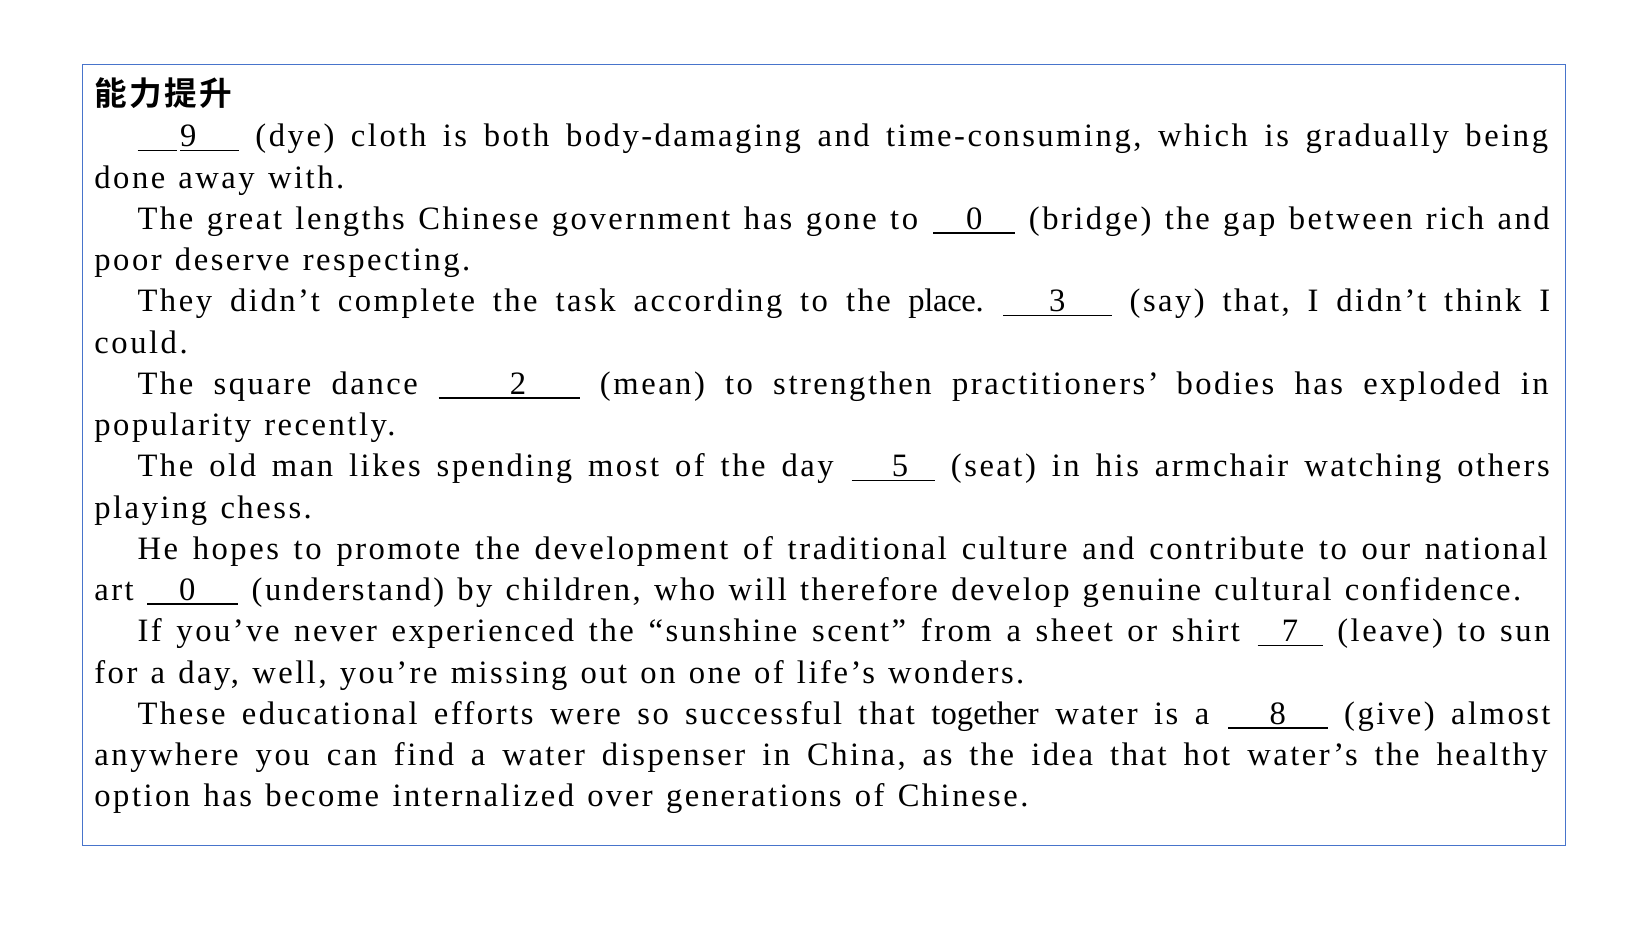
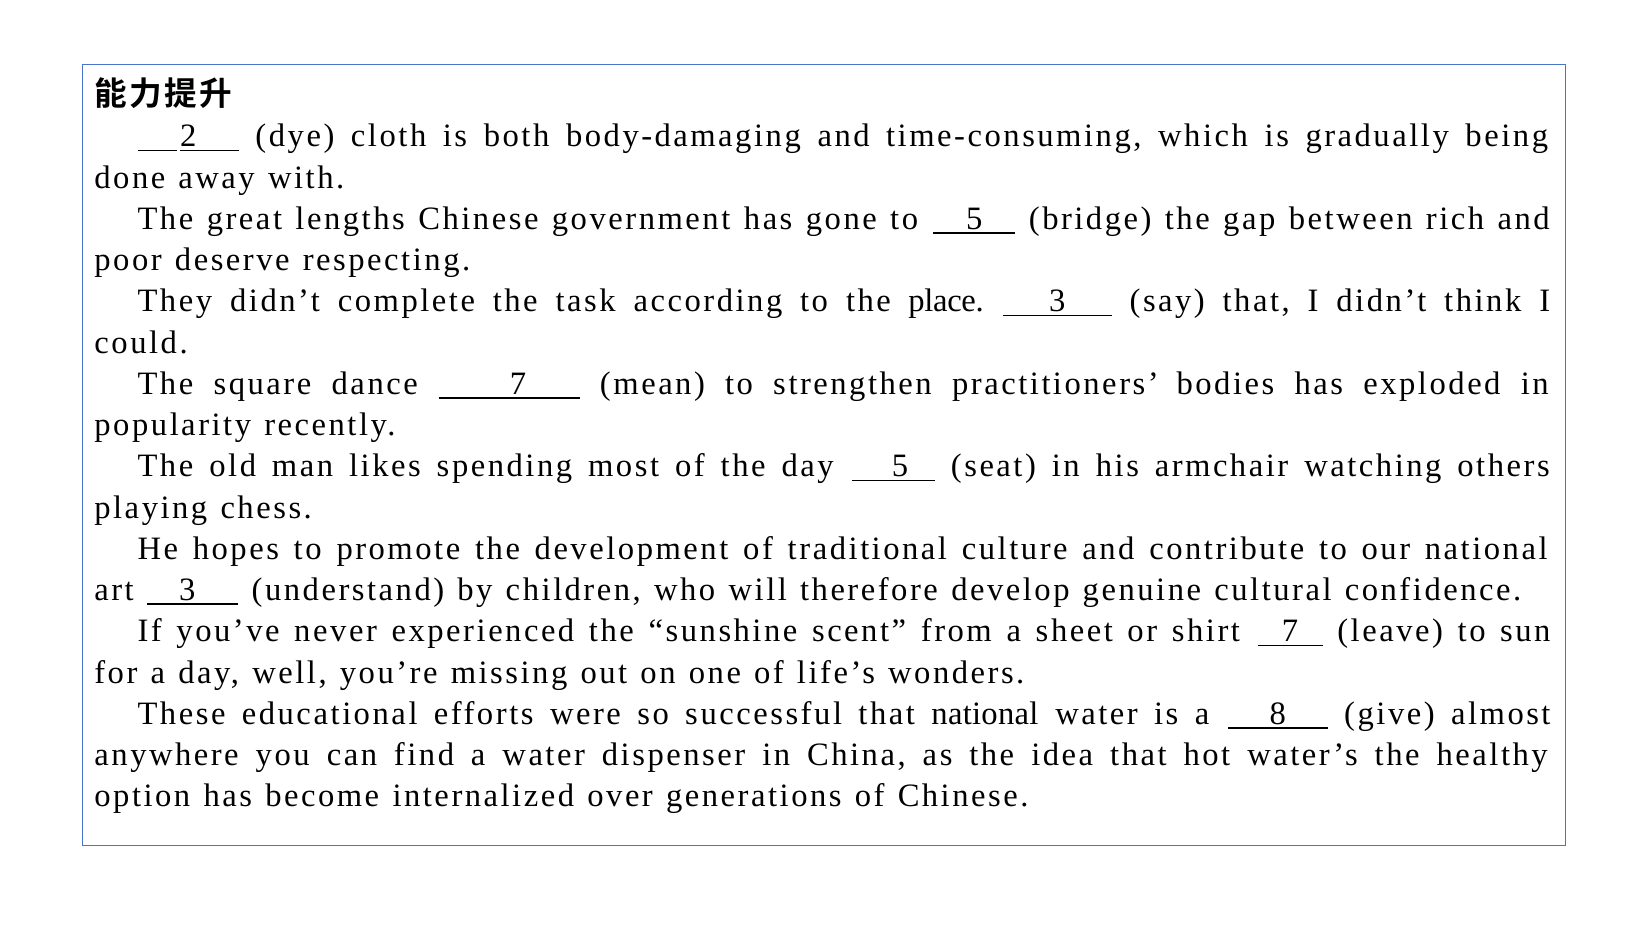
9: 9 -> 2
to 0: 0 -> 5
dance 2: 2 -> 7
art 0: 0 -> 3
that together: together -> national
